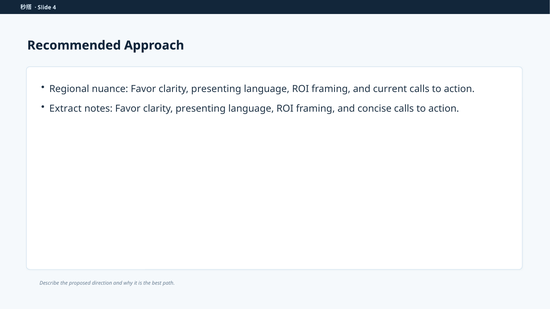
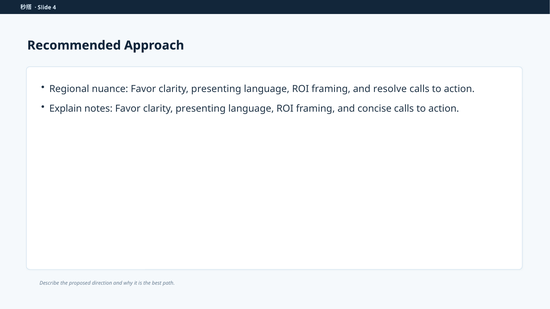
current: current -> resolve
Extract: Extract -> Explain
